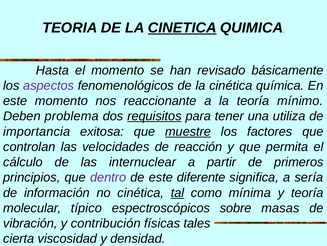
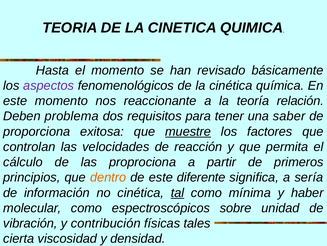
CINETICA underline: present -> none
mínimo: mínimo -> relación
requisitos underline: present -> none
utiliza: utiliza -> saber
importancia: importancia -> proporciona
internuclear: internuclear -> proprociona
dentro colour: purple -> orange
y teoría: teoría -> haber
molecular típico: típico -> como
masas: masas -> unidad
